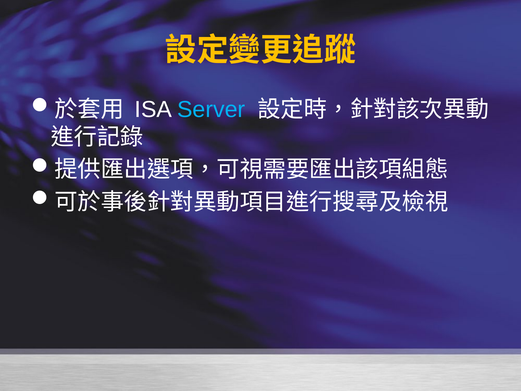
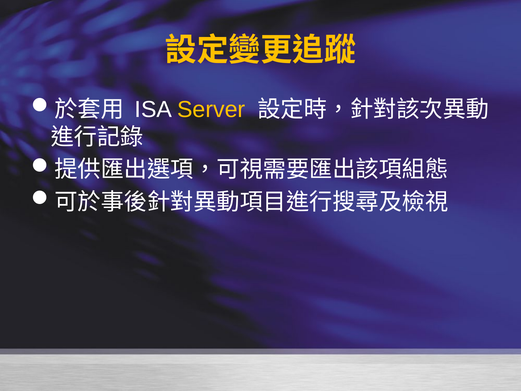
Server colour: light blue -> yellow
